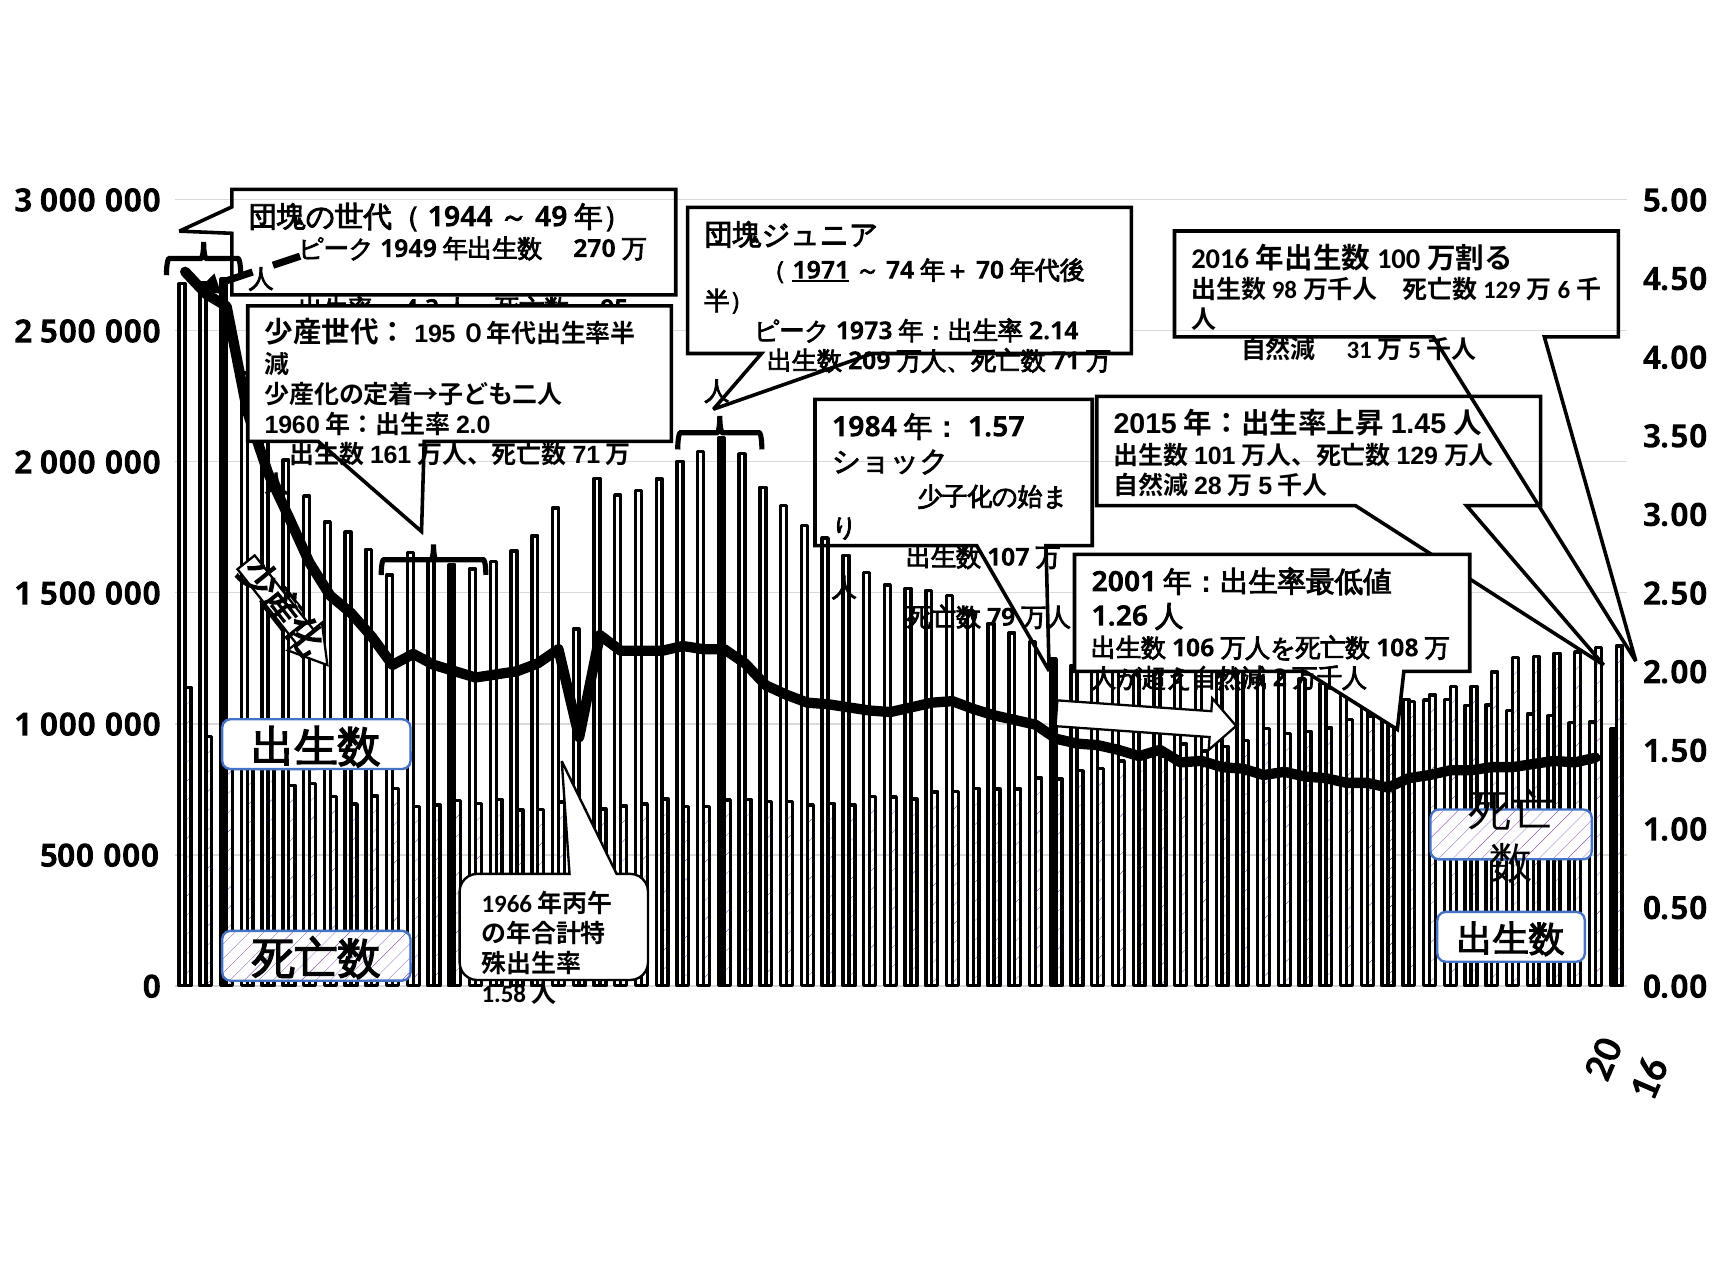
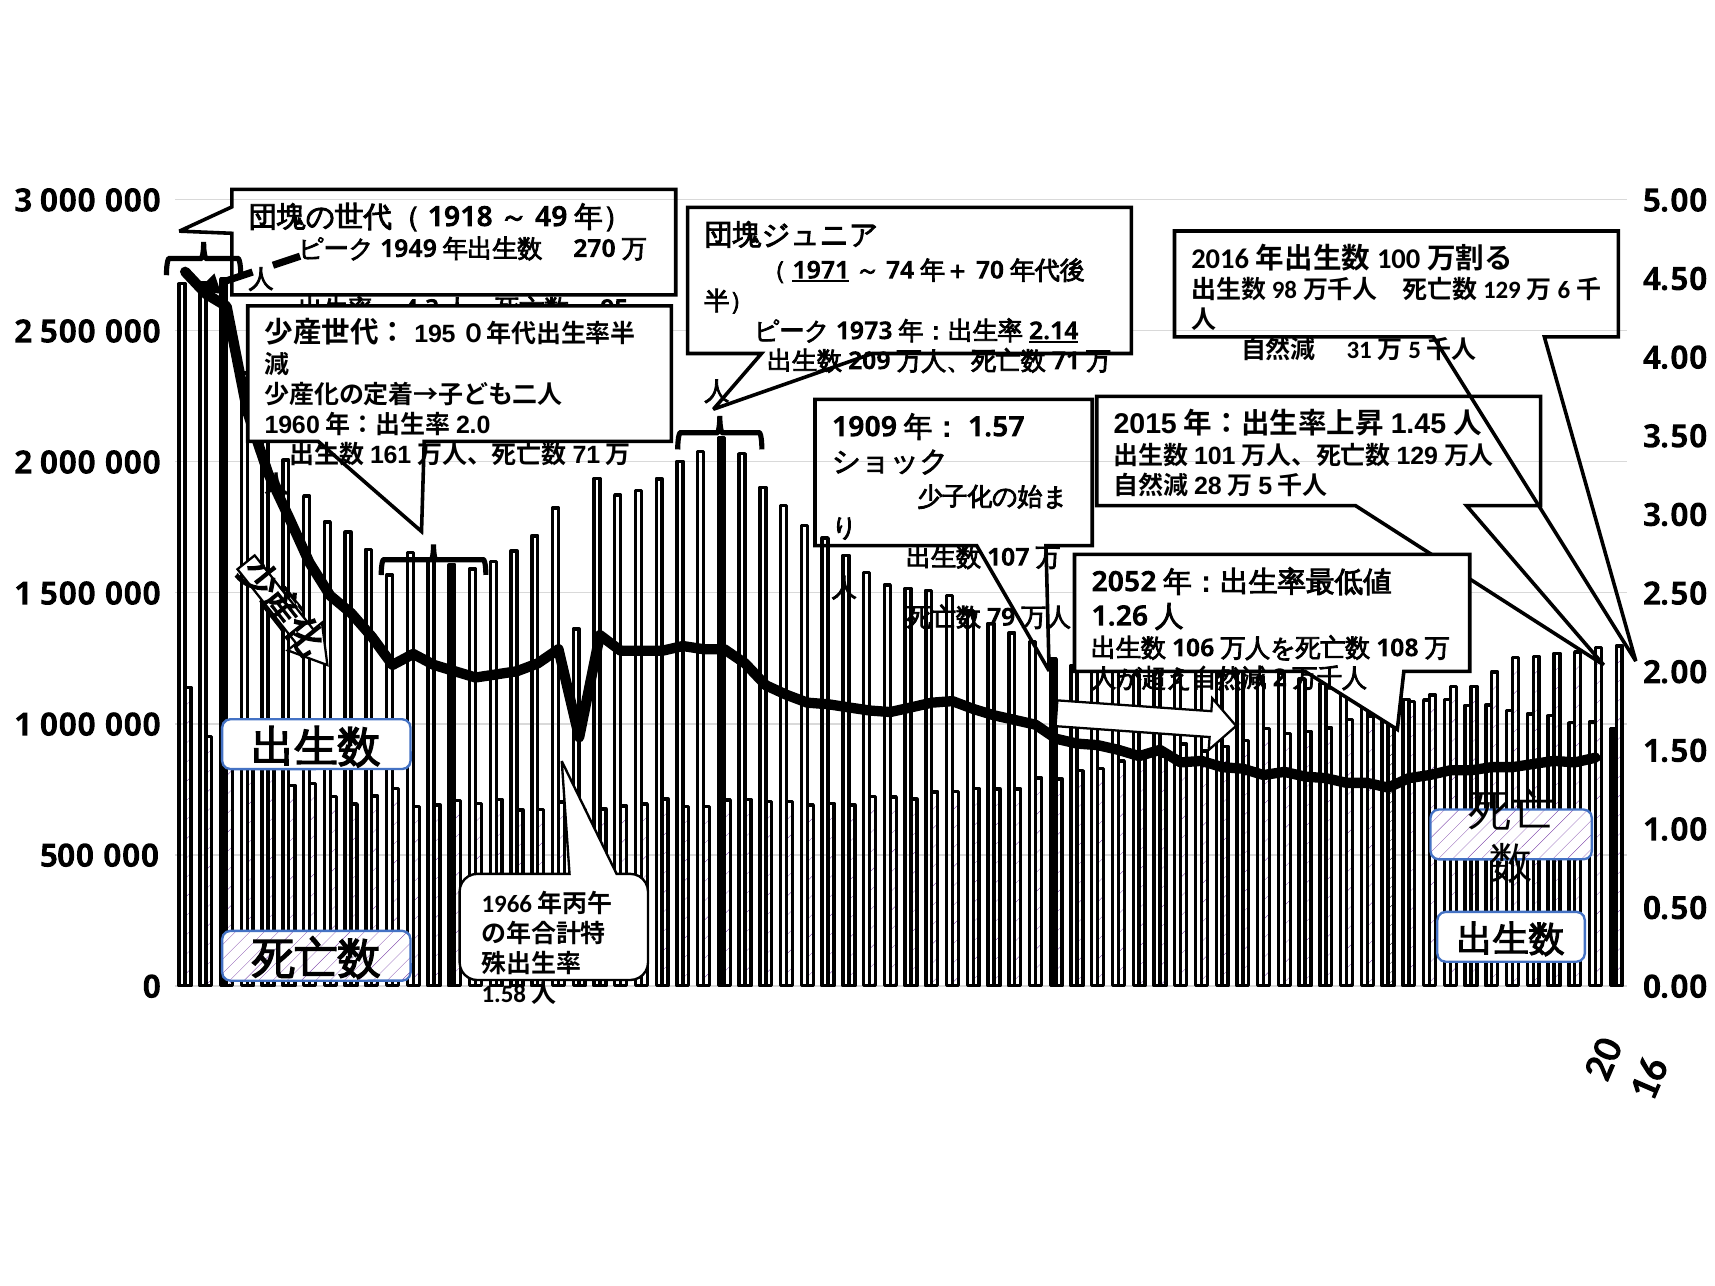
1944: 1944 -> 1918
2.14 underline: none -> present
1984: 1984 -> 1909
2001: 2001 -> 2052
